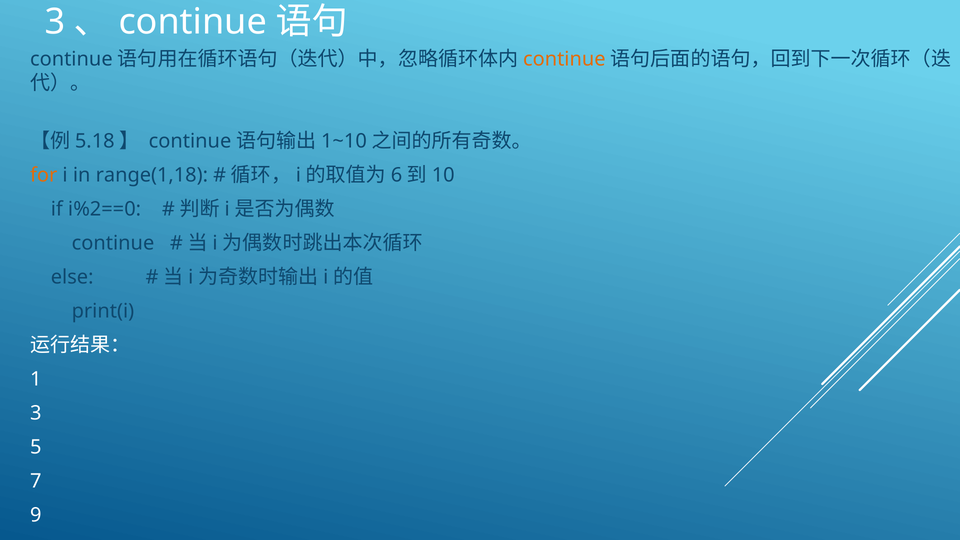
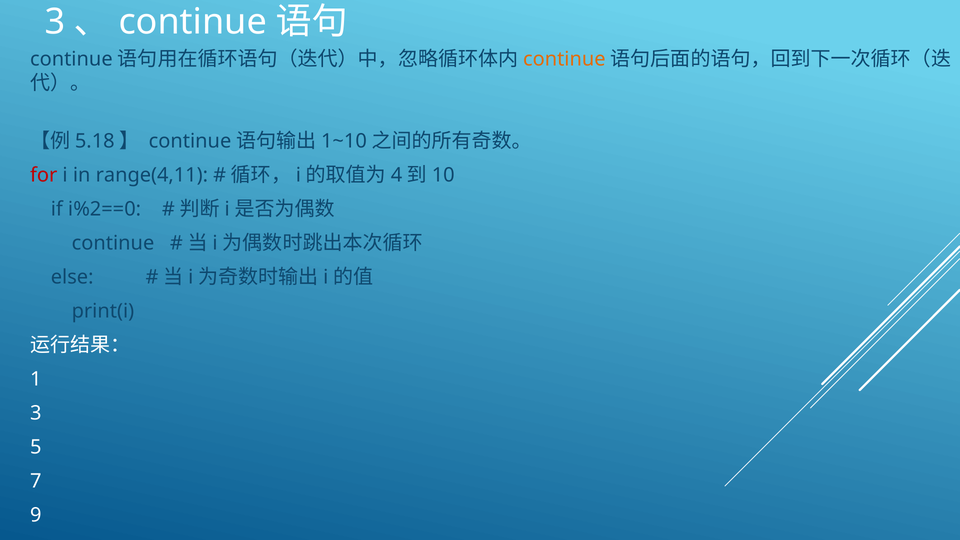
for colour: orange -> red
range(1,18: range(1,18 -> range(4,11
6: 6 -> 4
